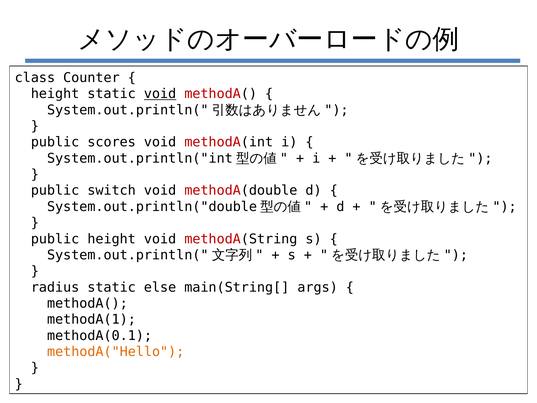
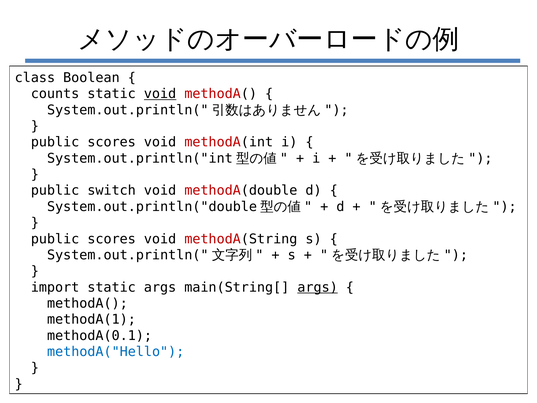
Counter: Counter -> Boolean
height at (55, 94): height -> counts
height at (112, 239): height -> scores
radius: radius -> import
static else: else -> args
args at (318, 287) underline: none -> present
methodA("Hello colour: orange -> blue
